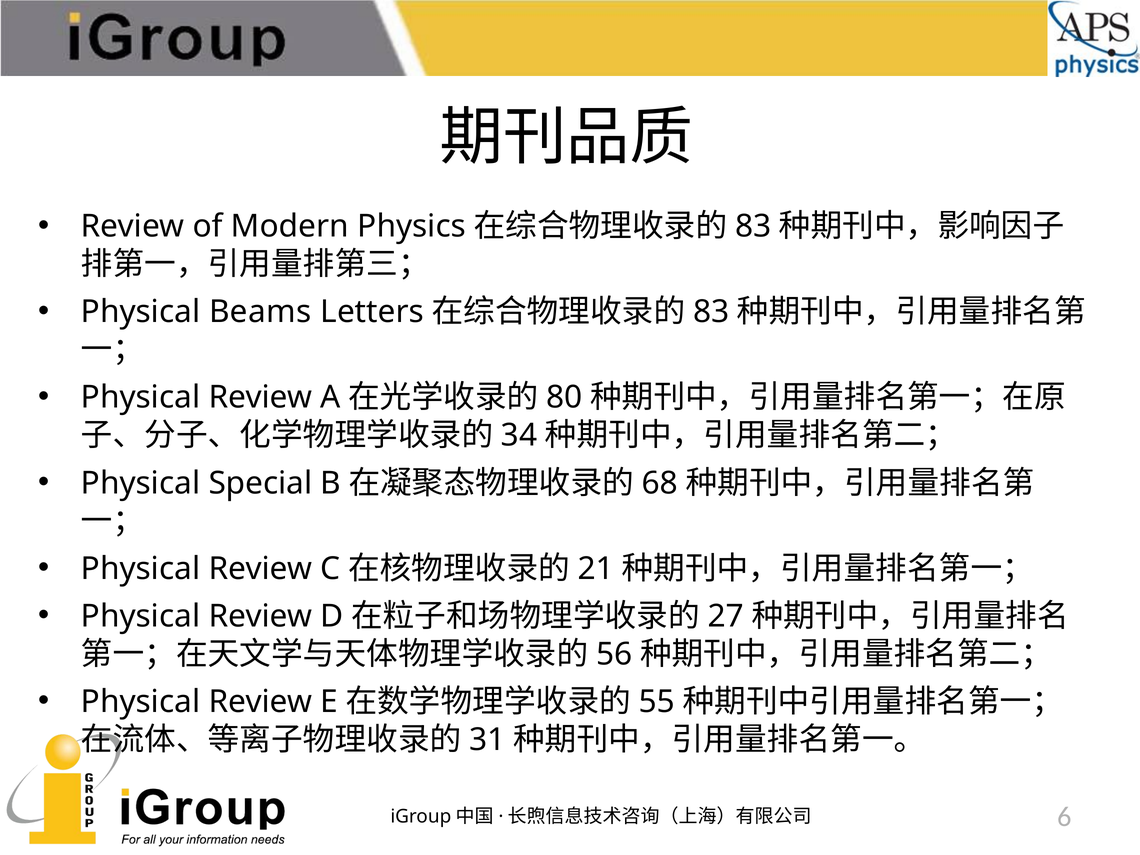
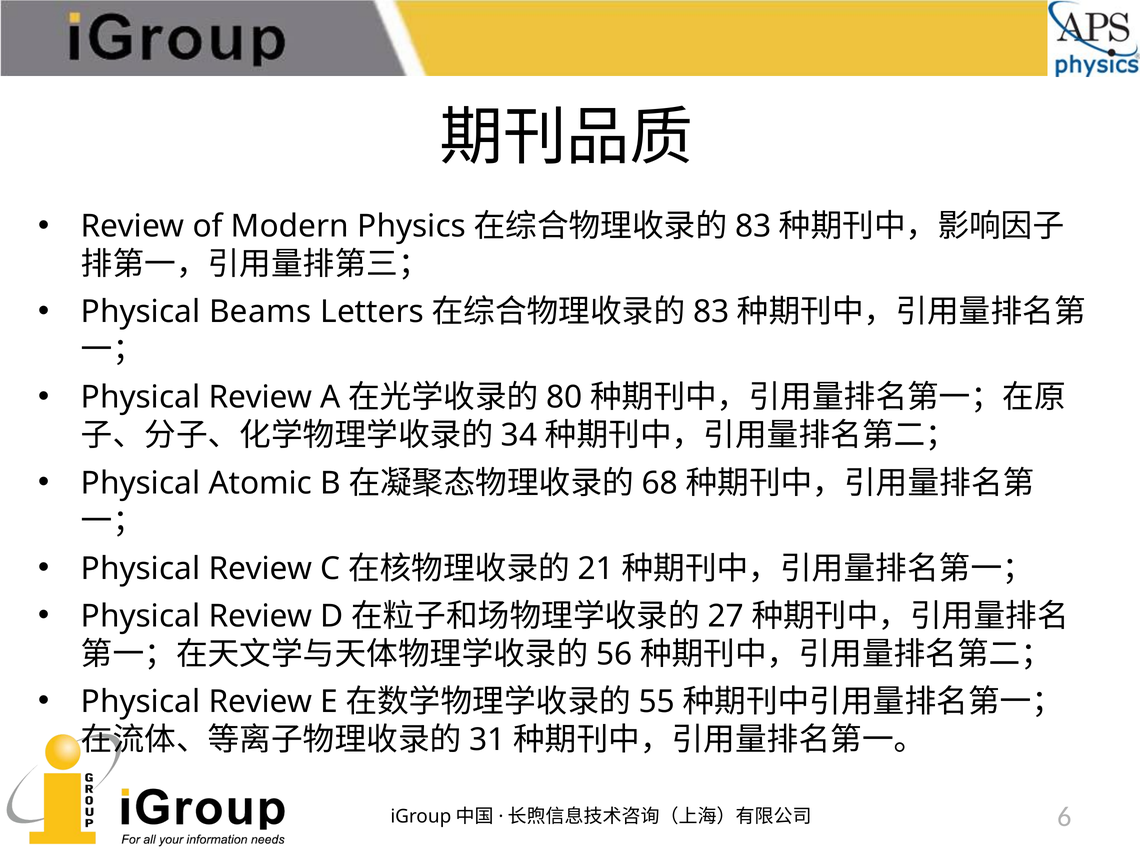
Special: Special -> Atomic
